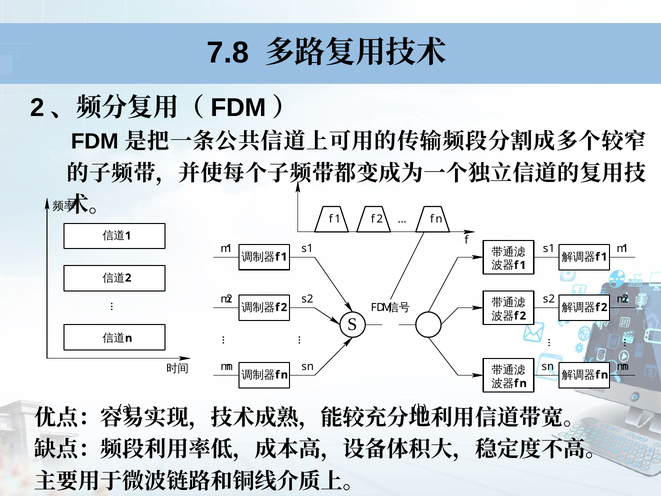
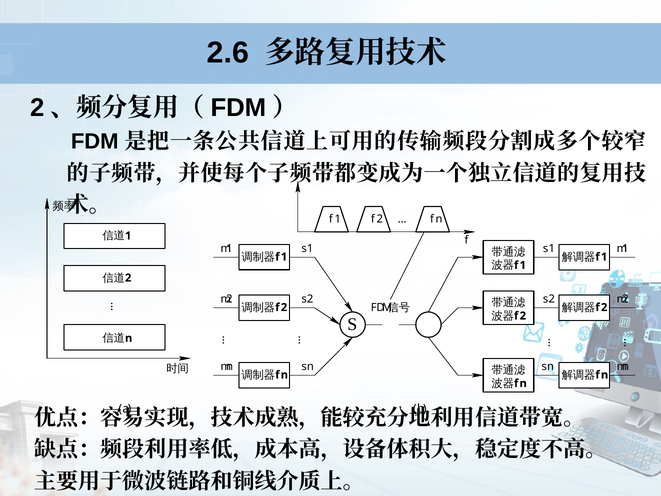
7.8: 7.8 -> 2.6
